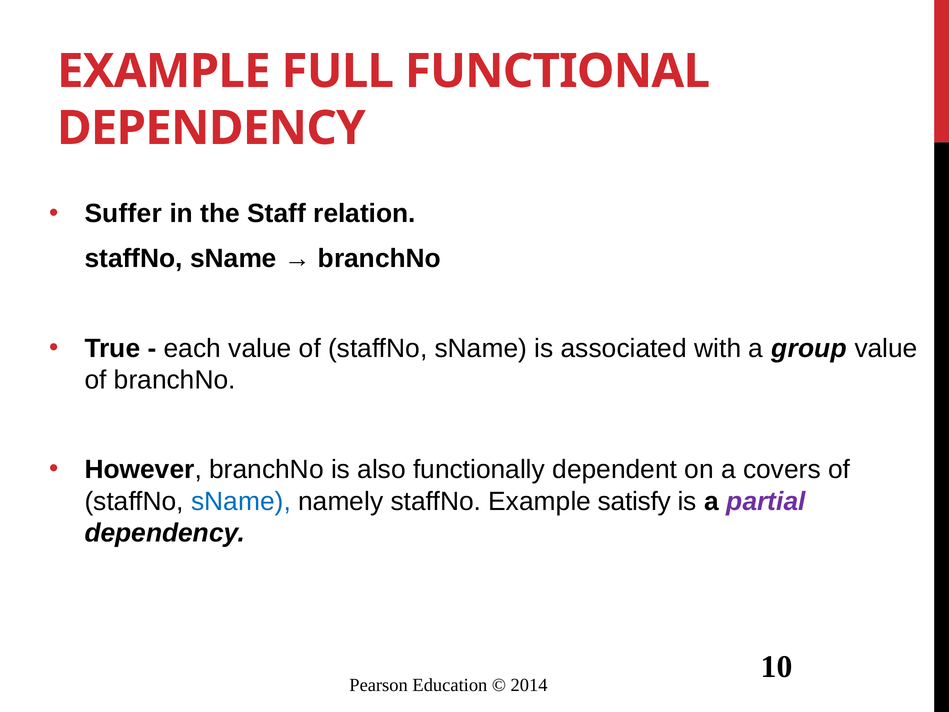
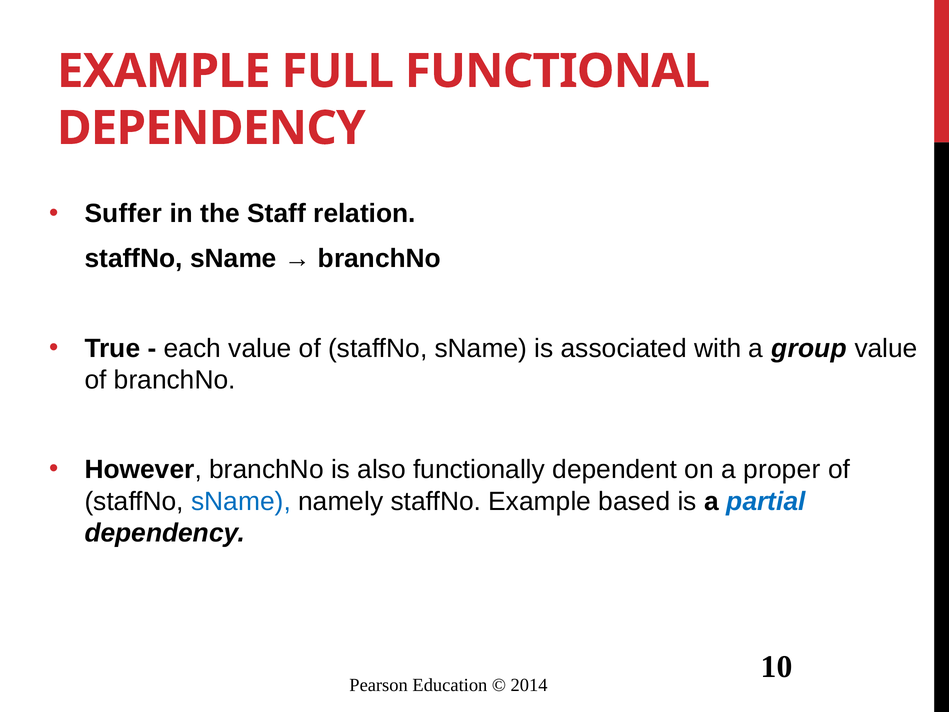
covers: covers -> proper
satisfy: satisfy -> based
partial colour: purple -> blue
